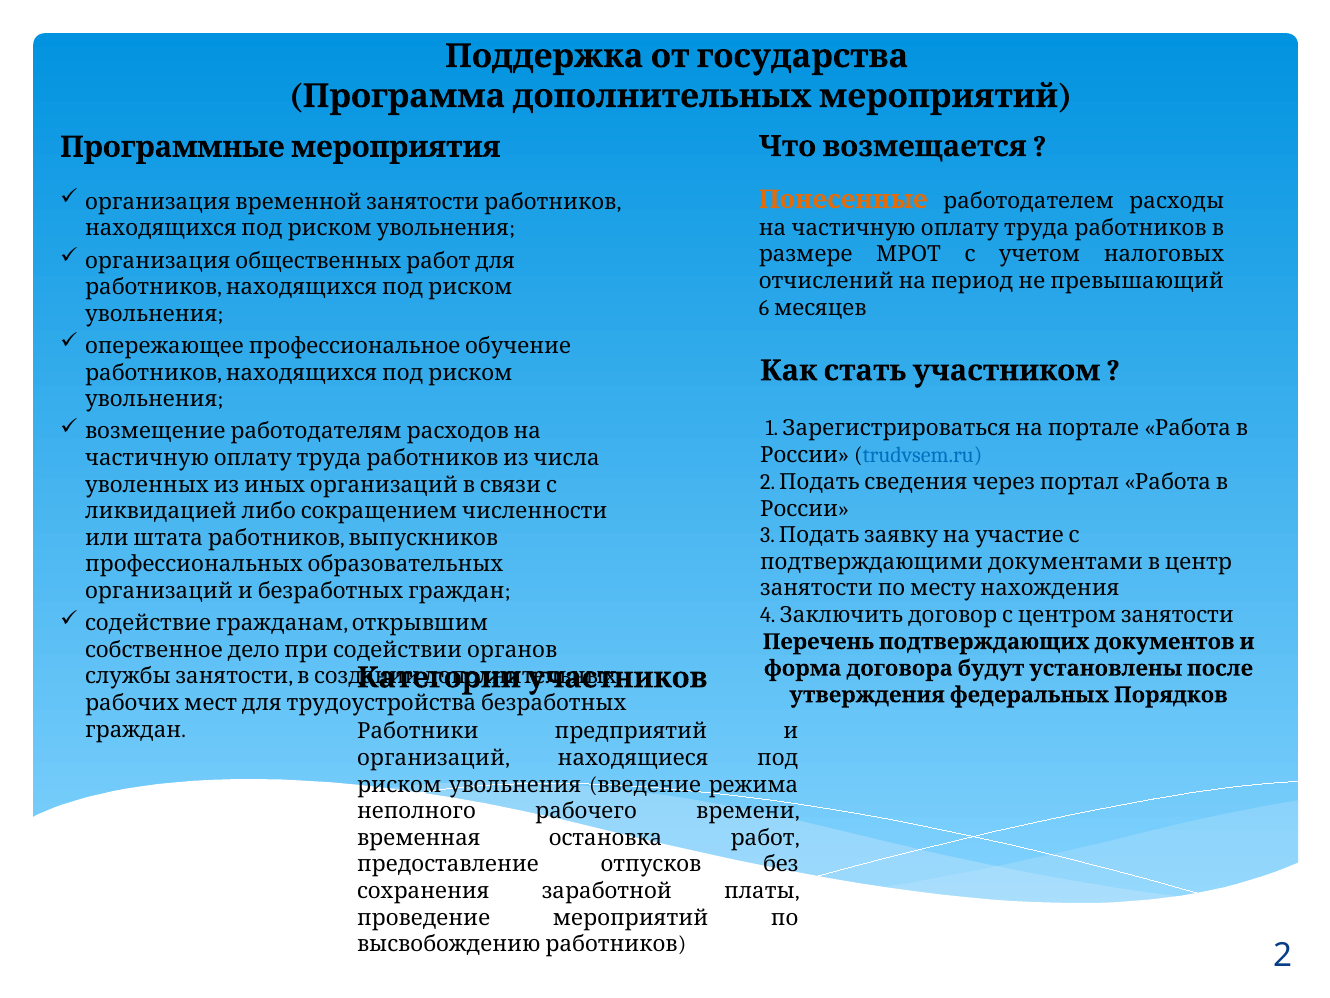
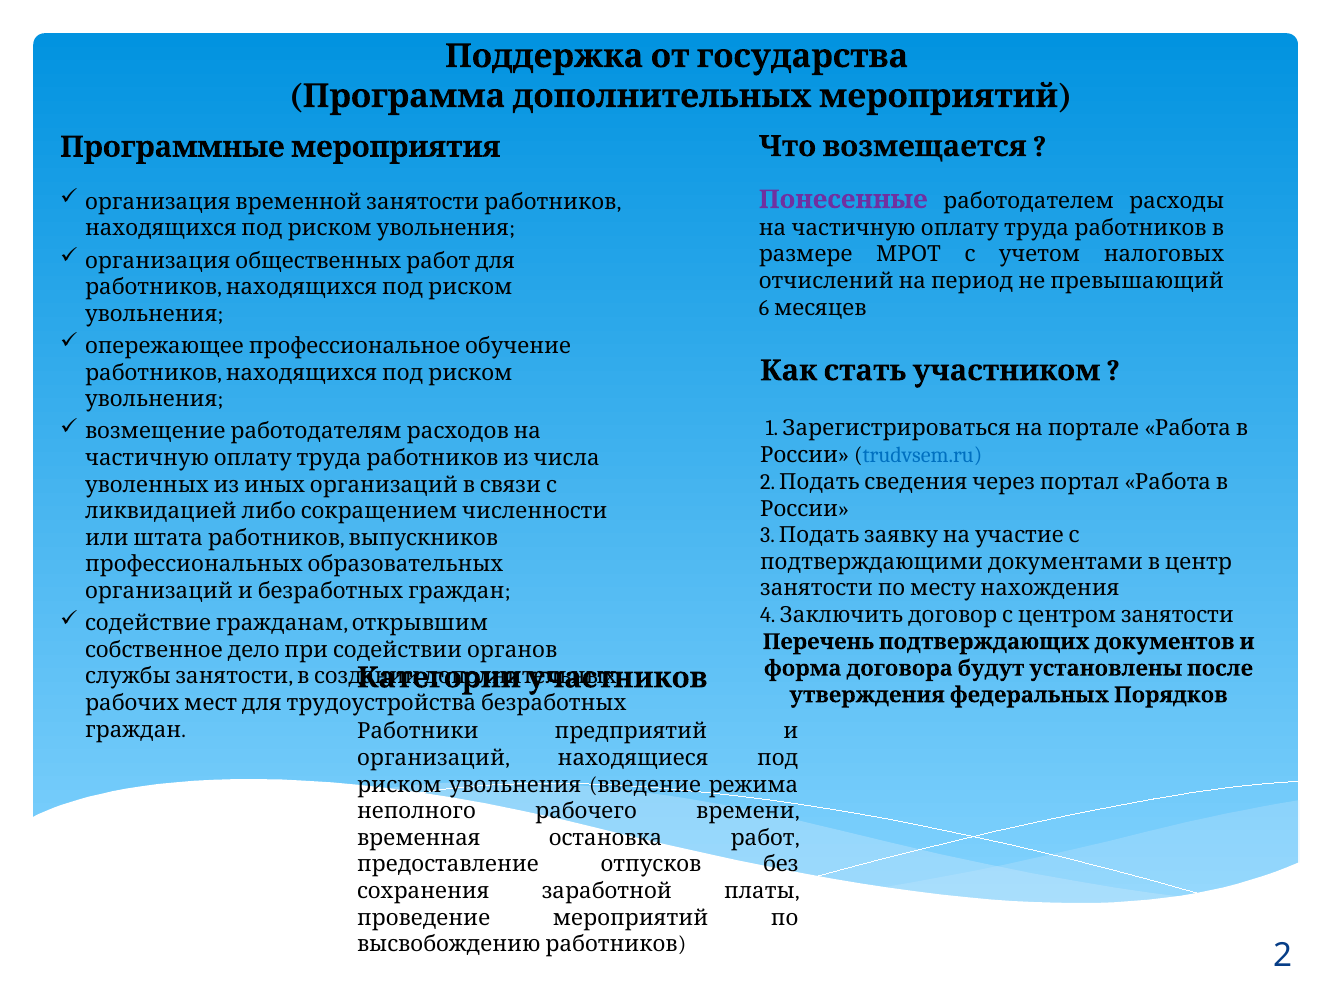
Понесенные colour: orange -> purple
